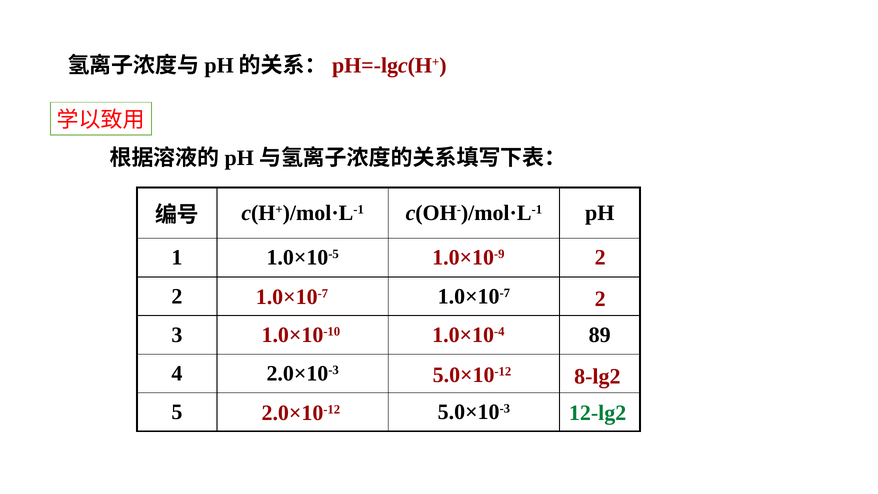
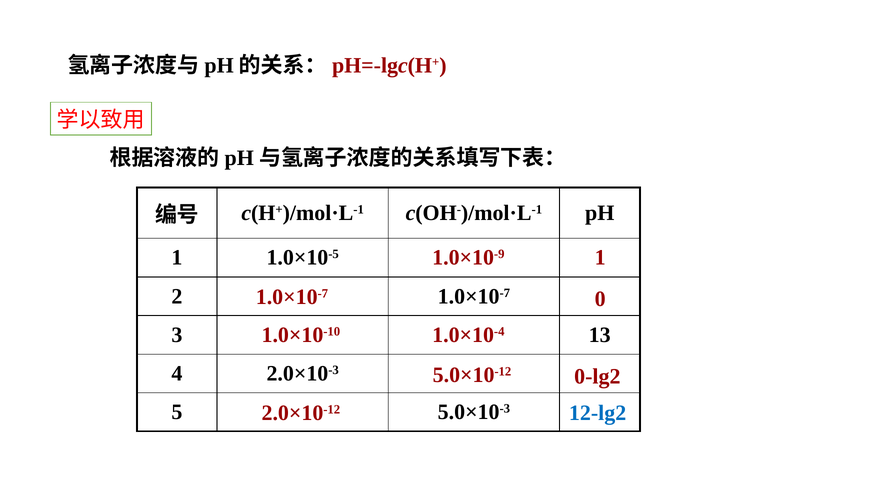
1.0×10-9 2: 2 -> 1
1.0×10-7 2: 2 -> 0
89: 89 -> 13
8-lg2: 8-lg2 -> 0-lg2
12-lg2 colour: green -> blue
